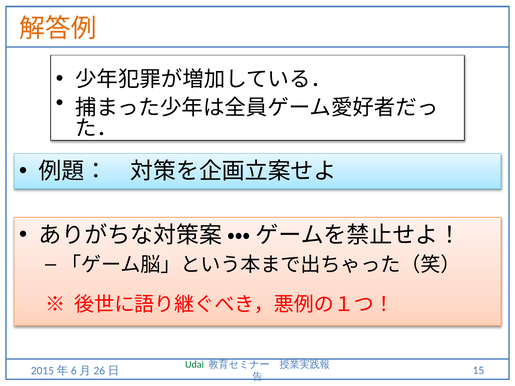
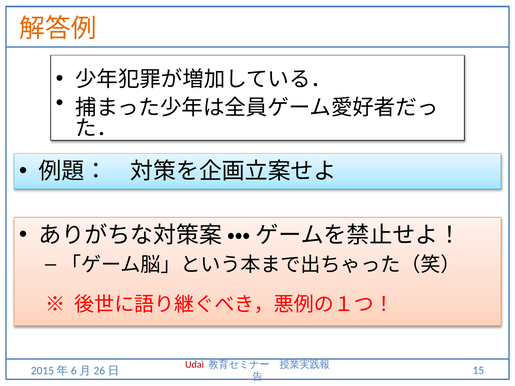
Udai colour: green -> red
